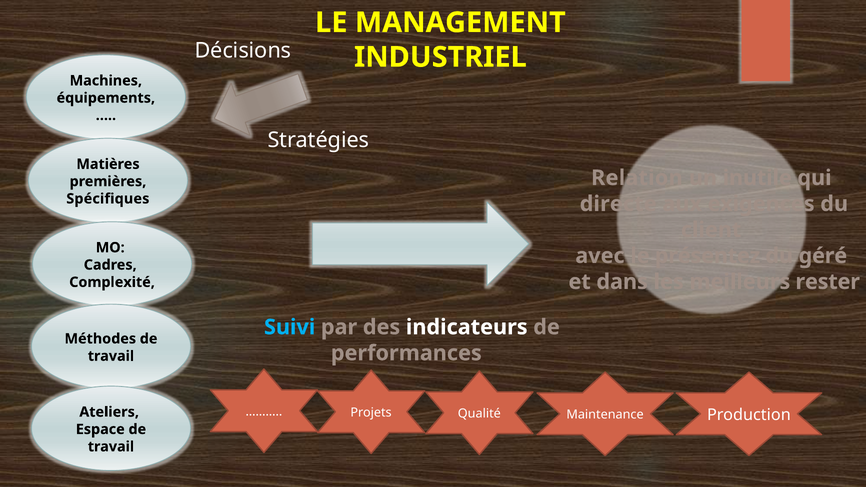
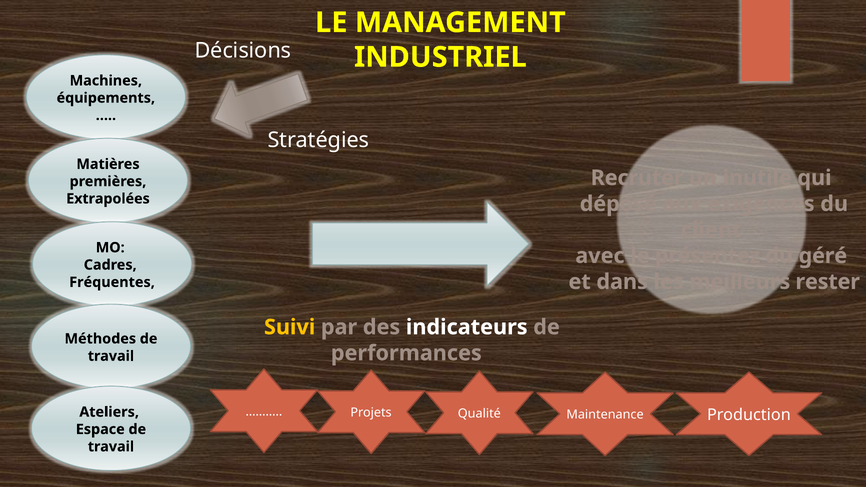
Relation: Relation -> Recruter
Spécifiques: Spécifiques -> Extrapolées
directe: directe -> déposé
Complexité: Complexité -> Fréquentes
Suivi colour: light blue -> yellow
